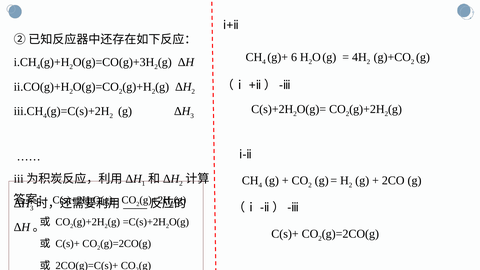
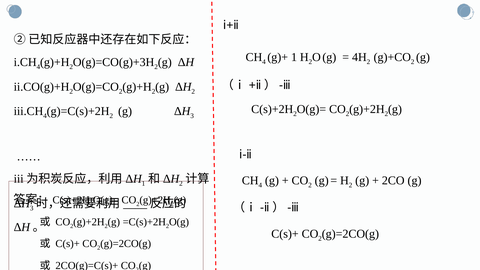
g)+ 6: 6 -> 1
